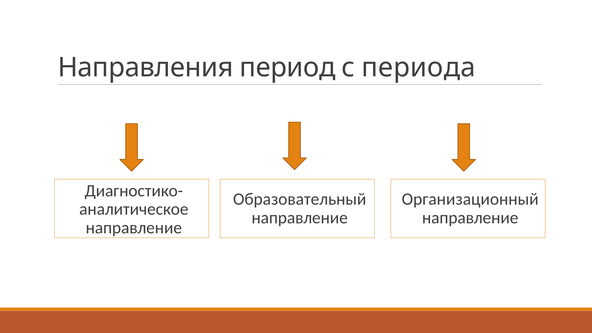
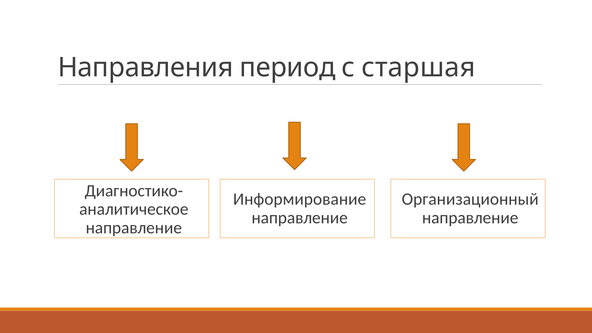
периода: периода -> старшая
Образовательный: Образовательный -> Информирование
